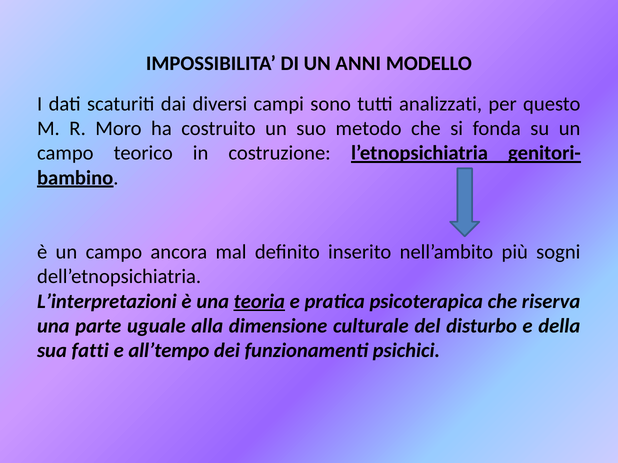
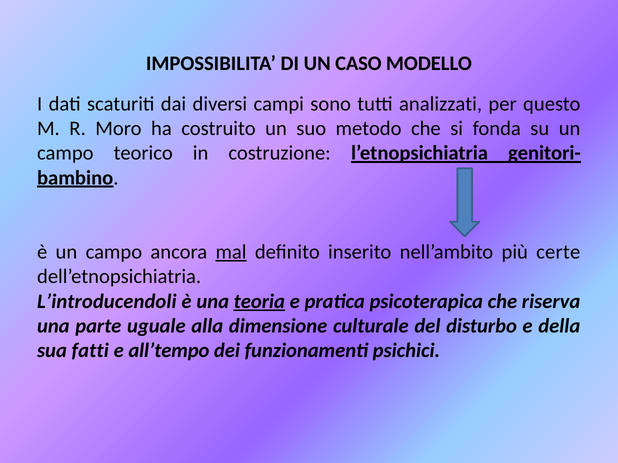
ANNI: ANNI -> CASO
mal underline: none -> present
sogni: sogni -> certe
L’interpretazioni: L’interpretazioni -> L’introducendoli
